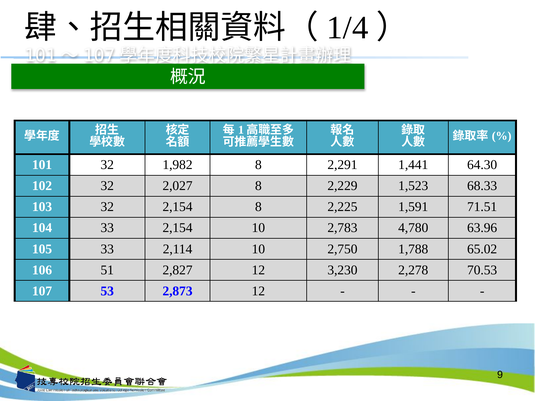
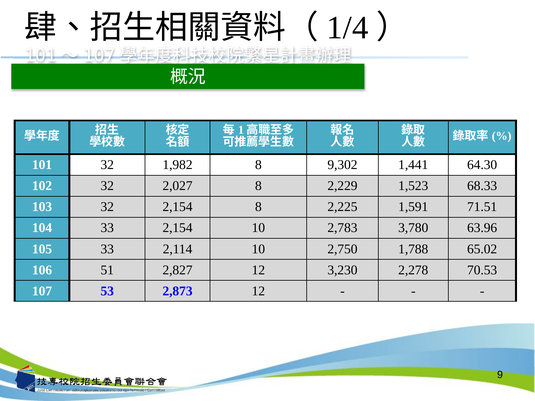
2,291: 2,291 -> 9,302
4,780: 4,780 -> 3,780
